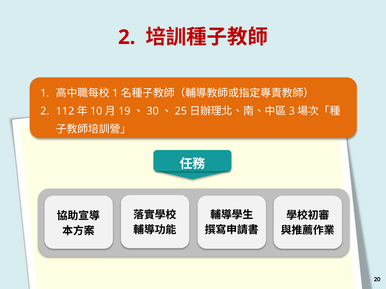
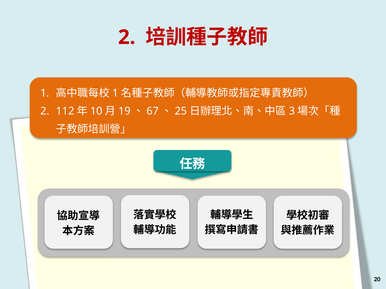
30: 30 -> 67
